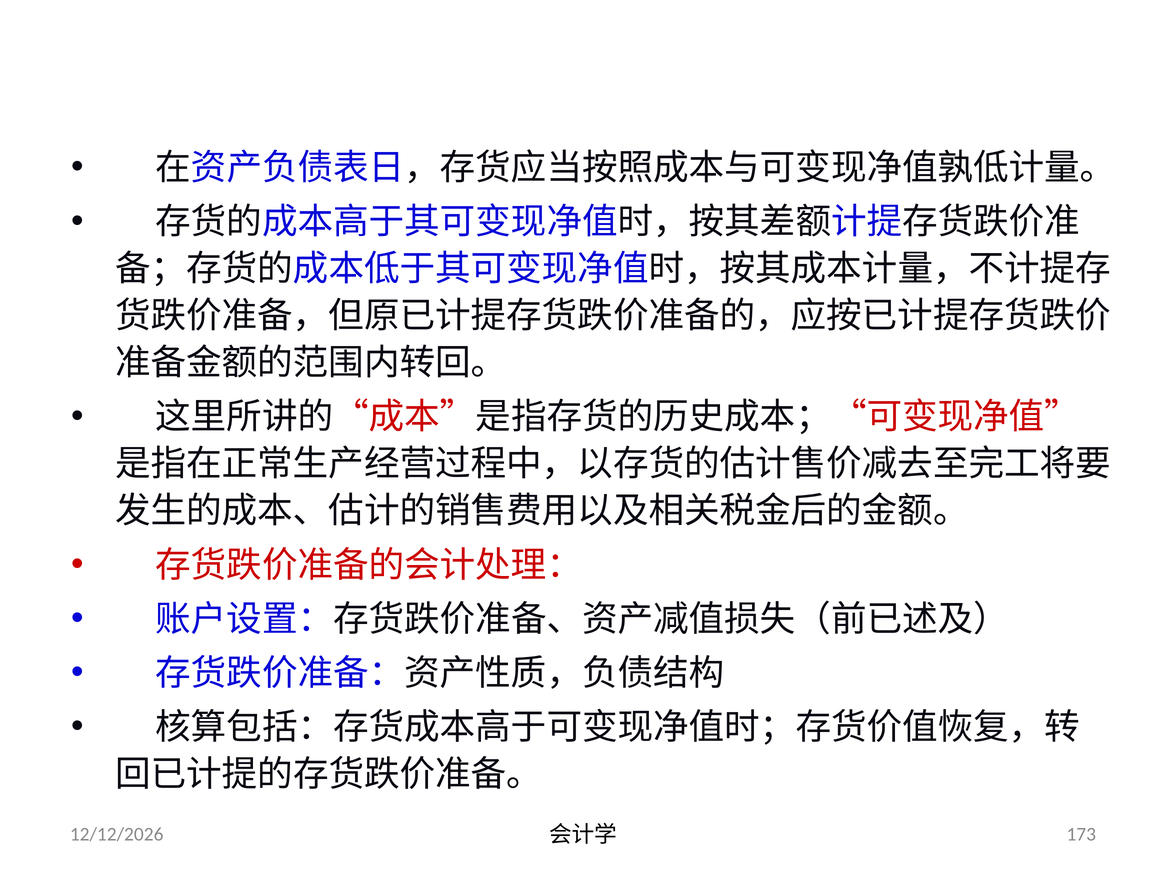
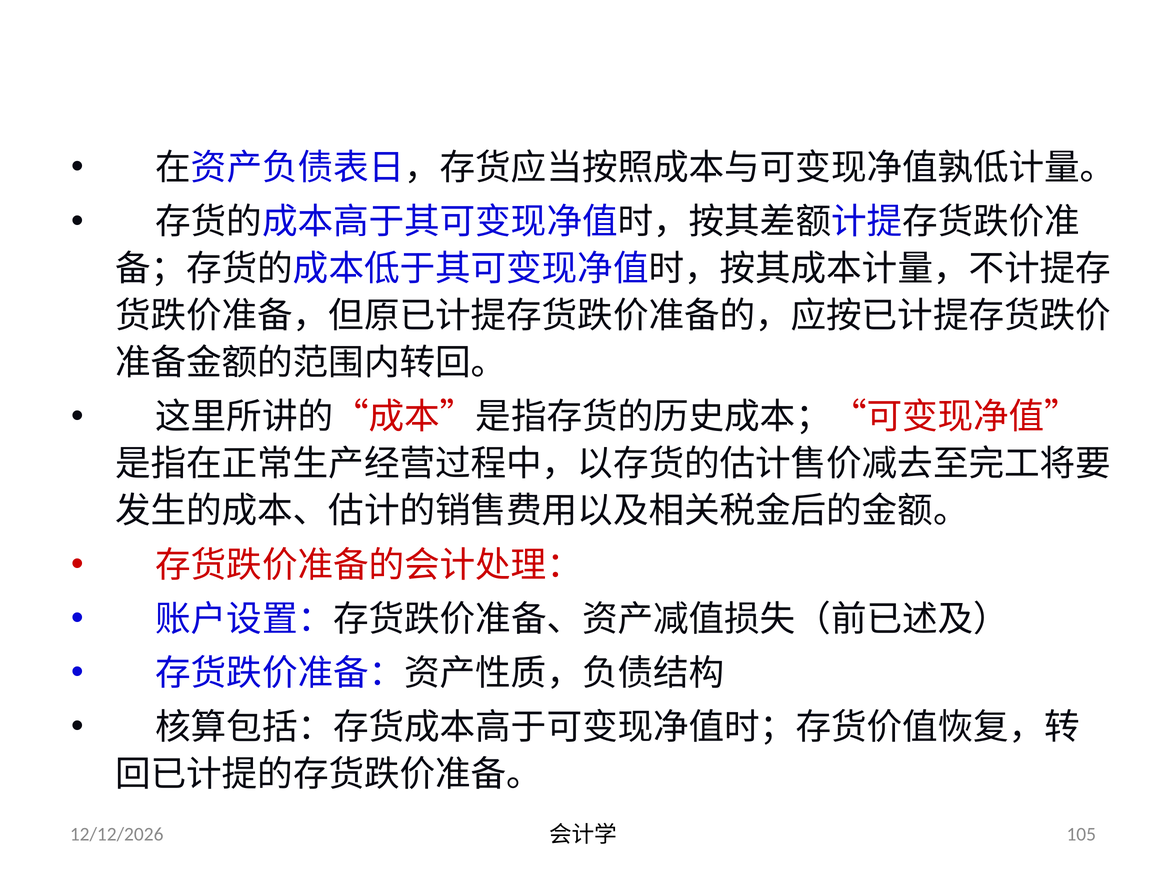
173: 173 -> 105
